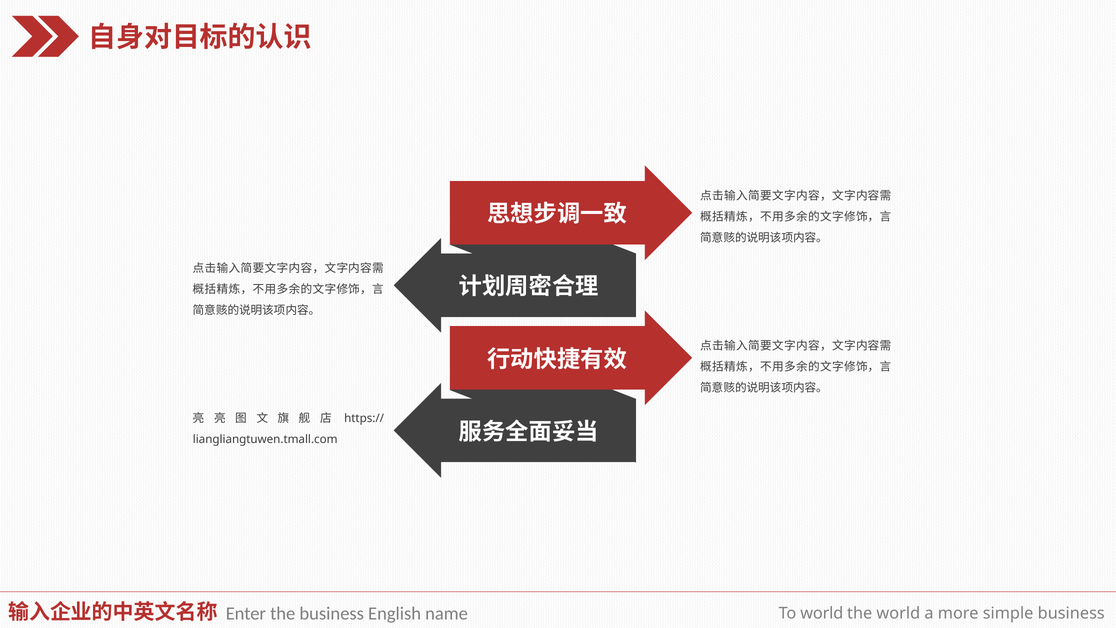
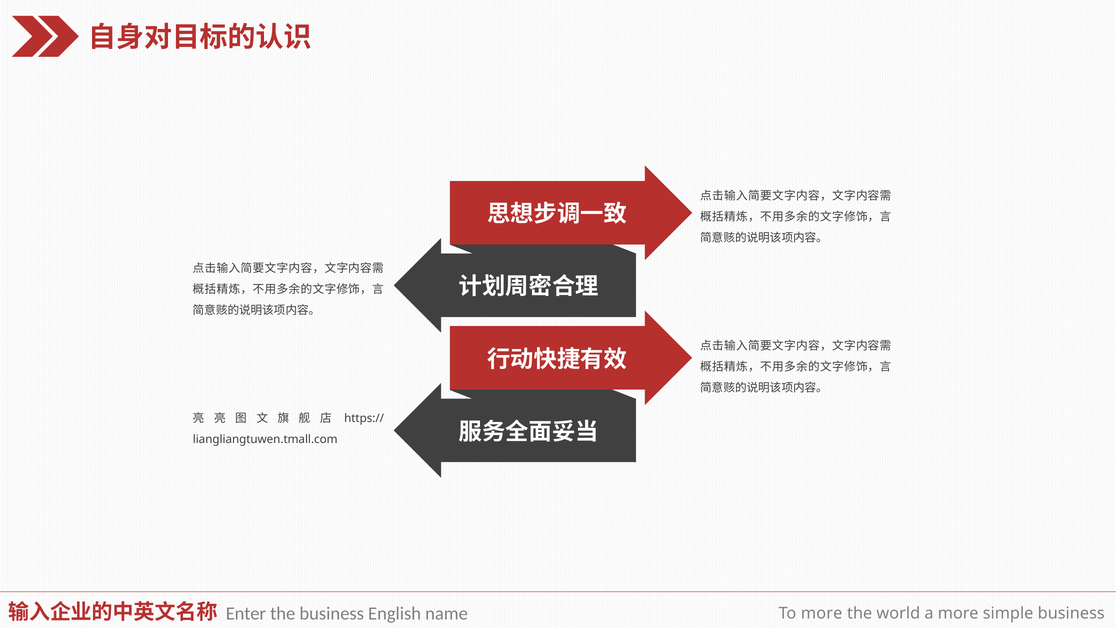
To world: world -> more
